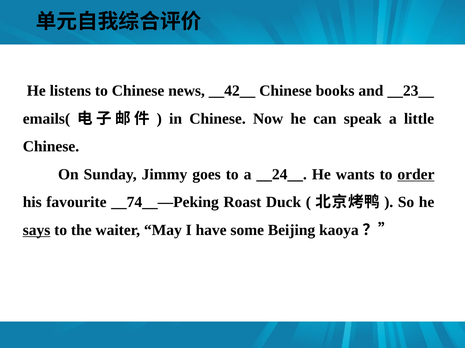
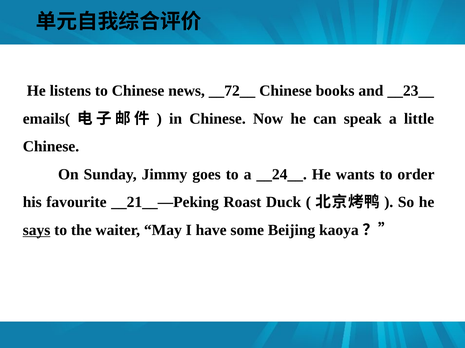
__42__: __42__ -> __72__
order underline: present -> none
__74__—Peking: __74__—Peking -> __21__—Peking
